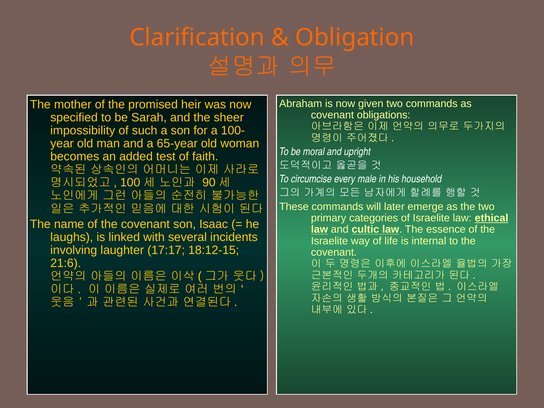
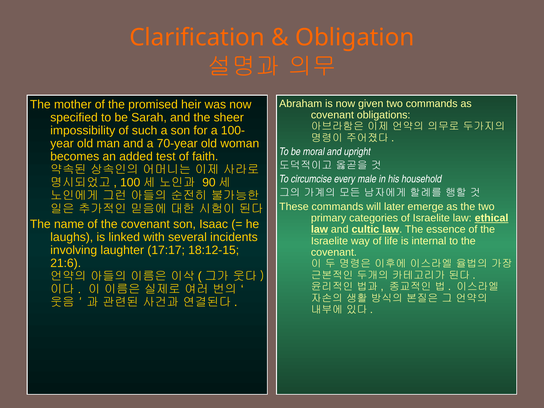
65-year: 65-year -> 70-year
